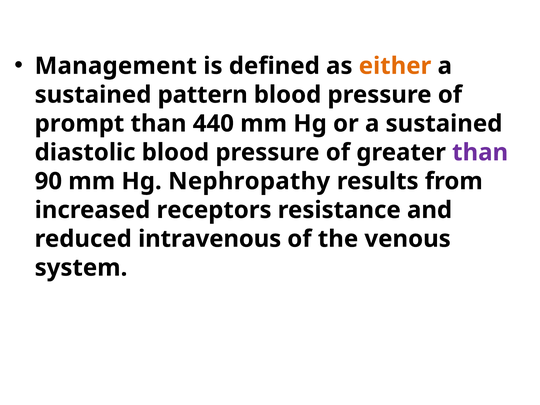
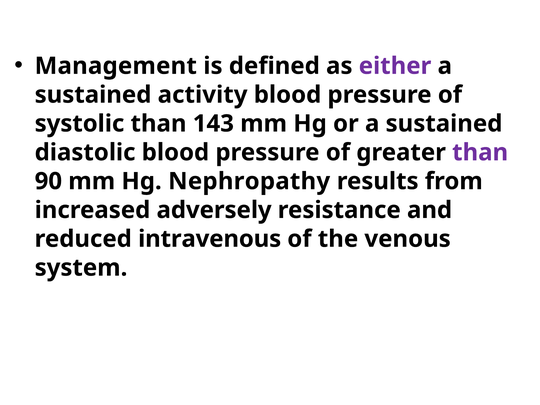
either colour: orange -> purple
pattern: pattern -> activity
prompt: prompt -> systolic
440: 440 -> 143
receptors: receptors -> adversely
